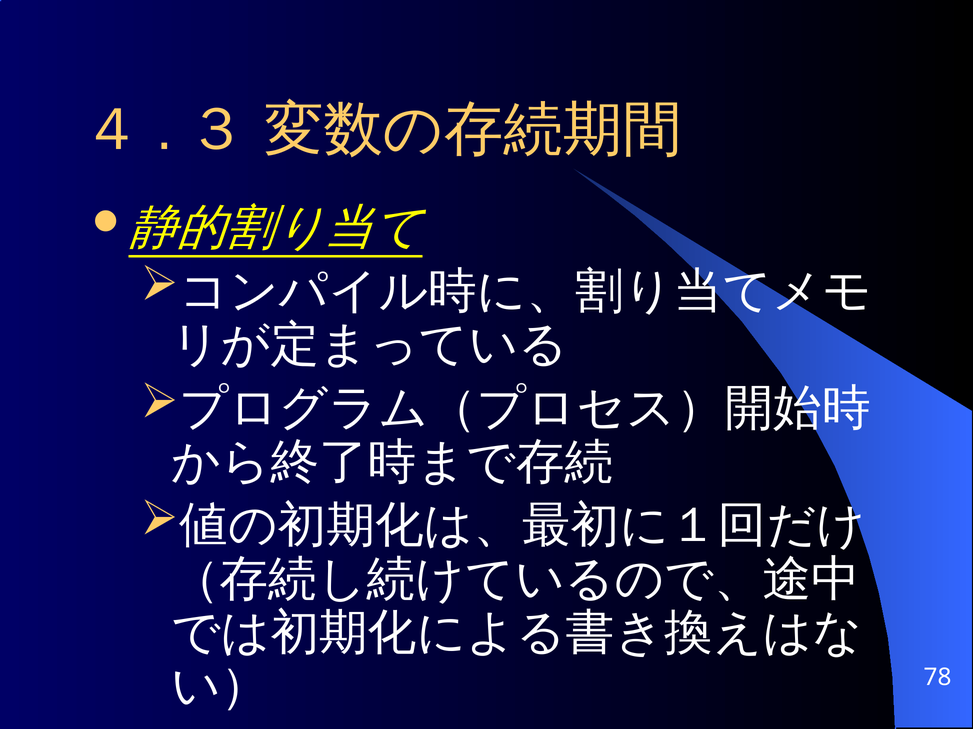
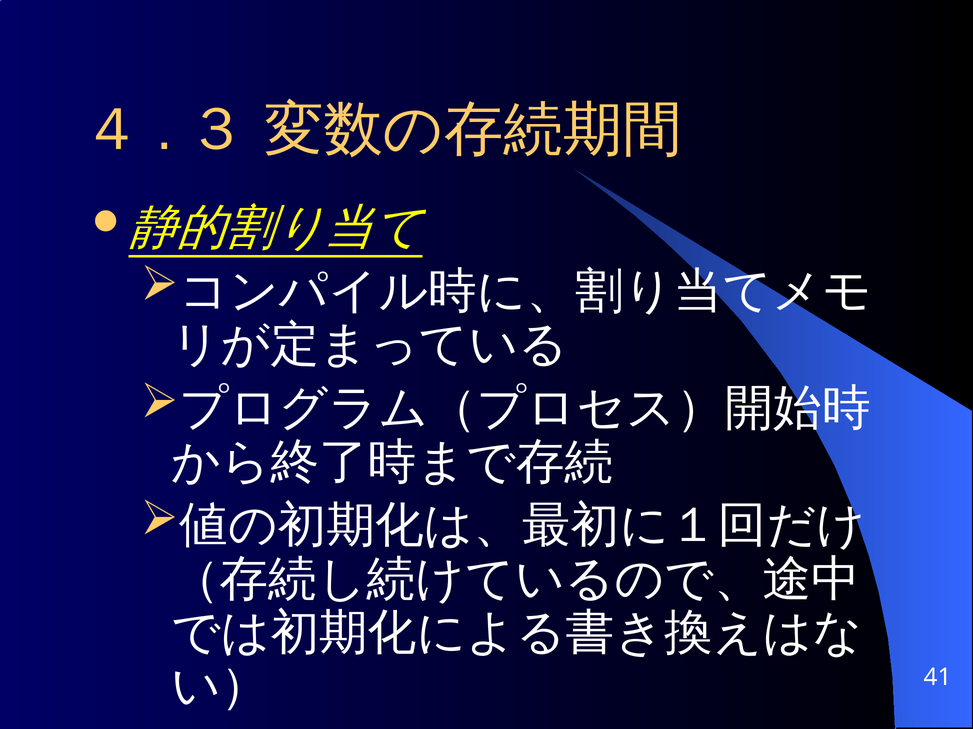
78: 78 -> 41
